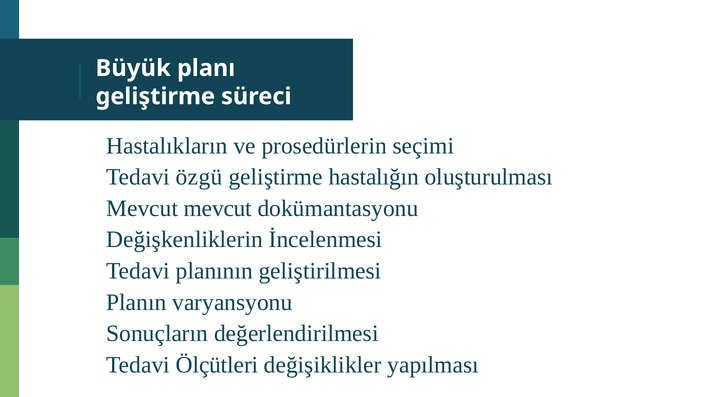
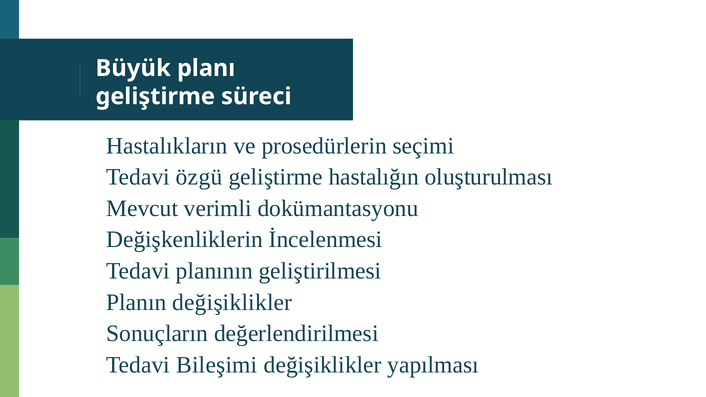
mevcut: mevcut -> verimli
varyansyonu at (232, 302): varyansyonu -> değişiklikler
Ölçütleri: Ölçütleri -> Bileşimi
